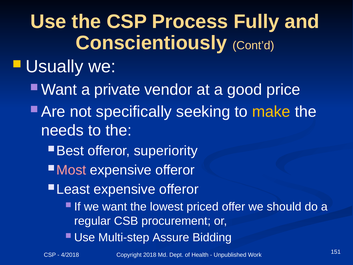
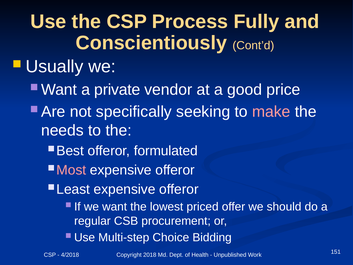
make colour: yellow -> pink
superiority: superiority -> formulated
Assure: Assure -> Choice
